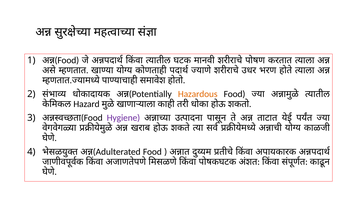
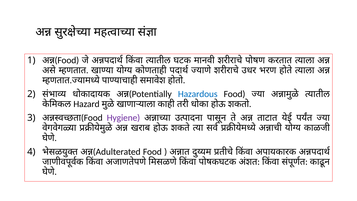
Hazardous colour: orange -> blue
